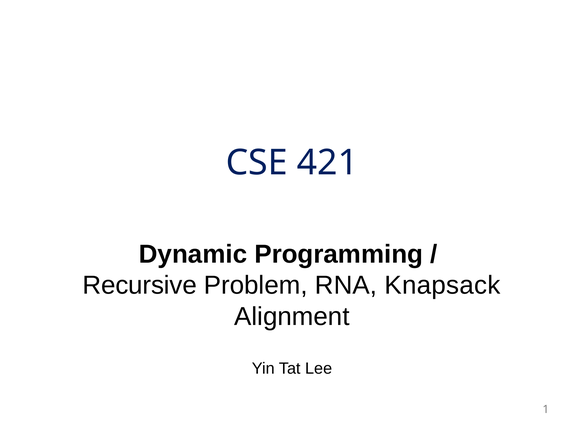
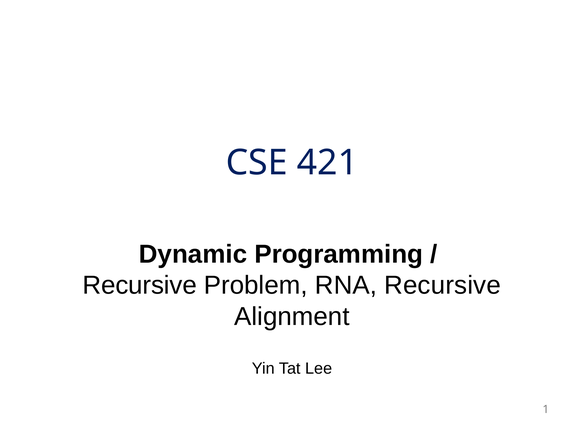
RNA Knapsack: Knapsack -> Recursive
